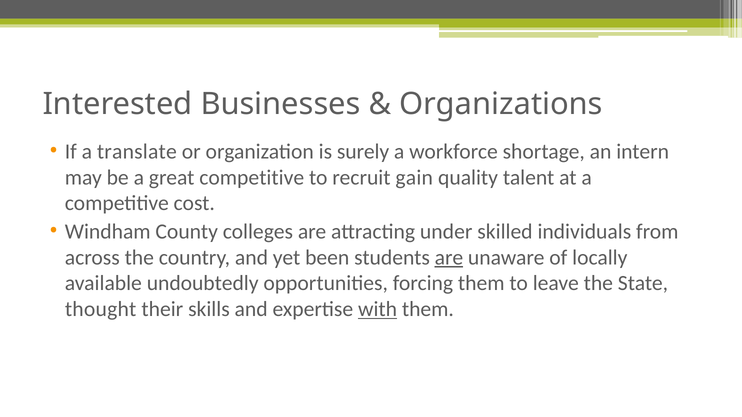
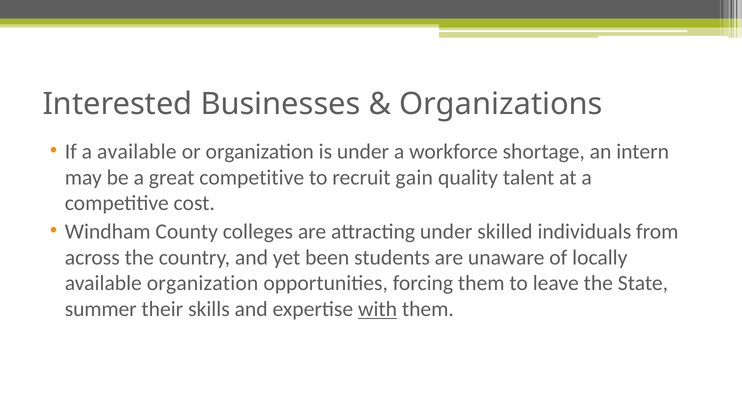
a translate: translate -> available
is surely: surely -> under
are at (449, 258) underline: present -> none
available undoubtedly: undoubtedly -> organization
thought: thought -> summer
